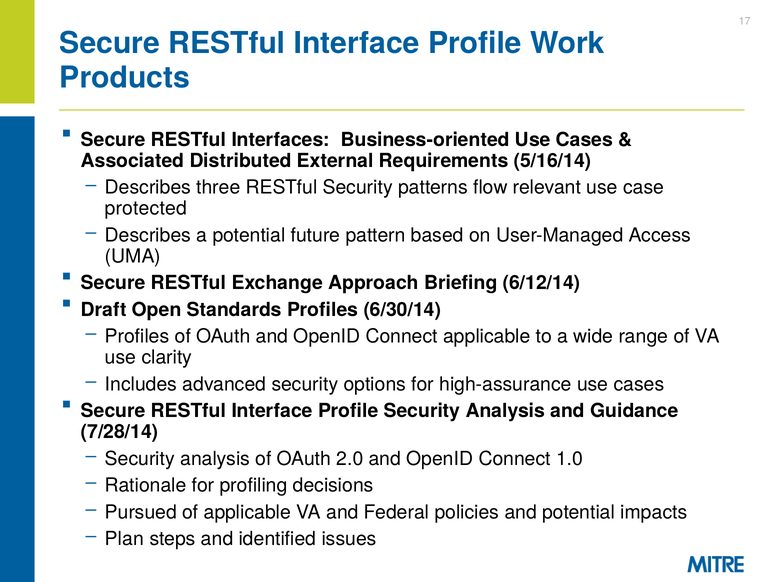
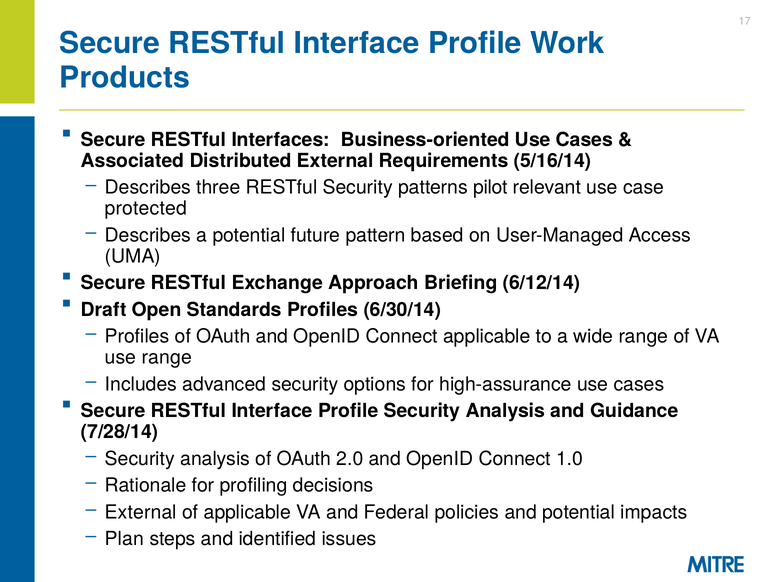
flow: flow -> pilot
use clarity: clarity -> range
Pursued at (141, 512): Pursued -> External
